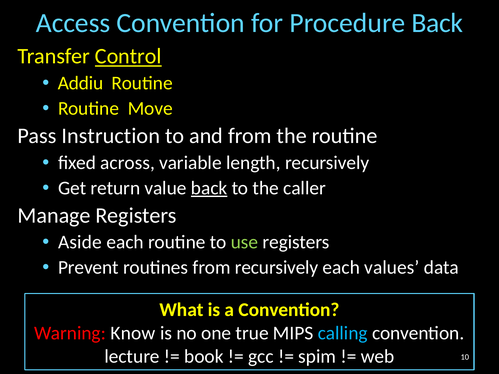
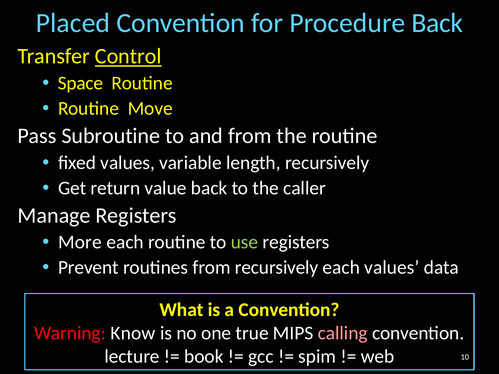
Access: Access -> Placed
Addiu: Addiu -> Space
Instruction: Instruction -> Subroutine
fixed across: across -> values
back at (209, 188) underline: present -> none
Aside: Aside -> More
calling colour: light blue -> pink
